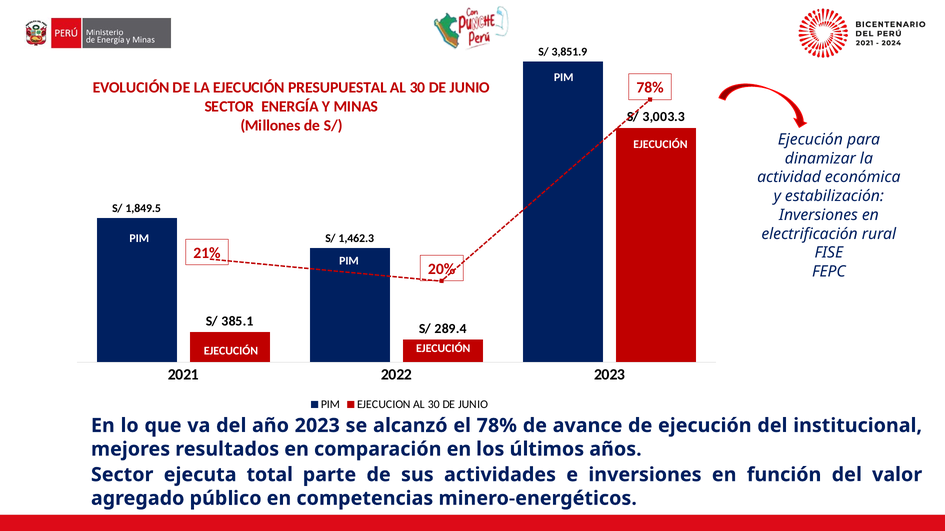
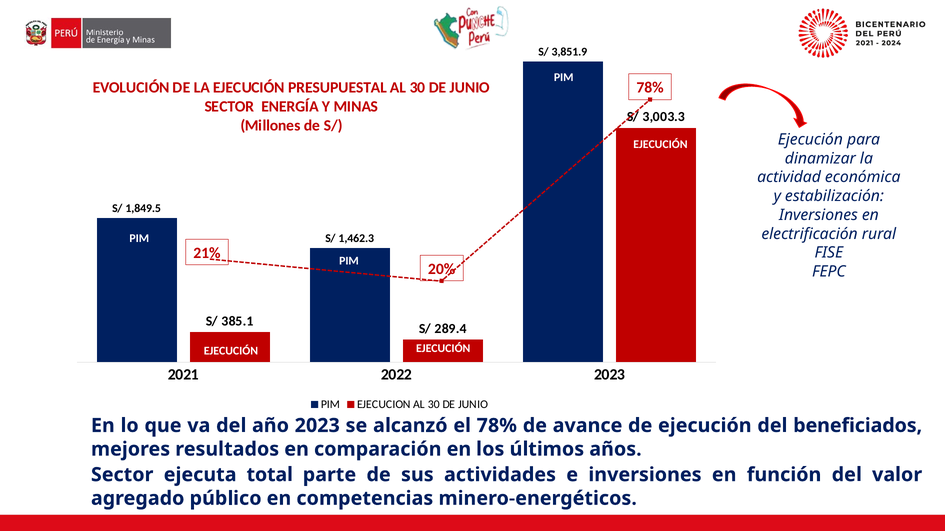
institucional: institucional -> beneficiados
